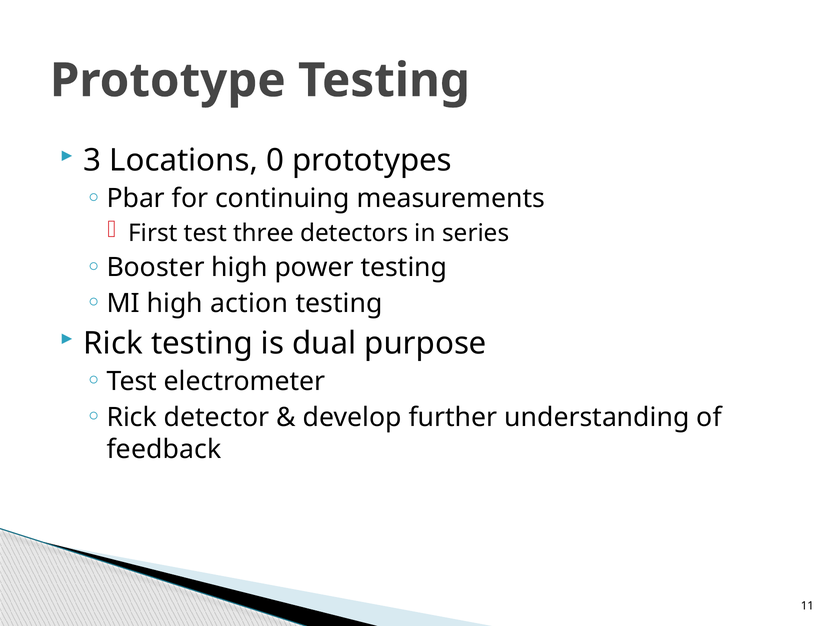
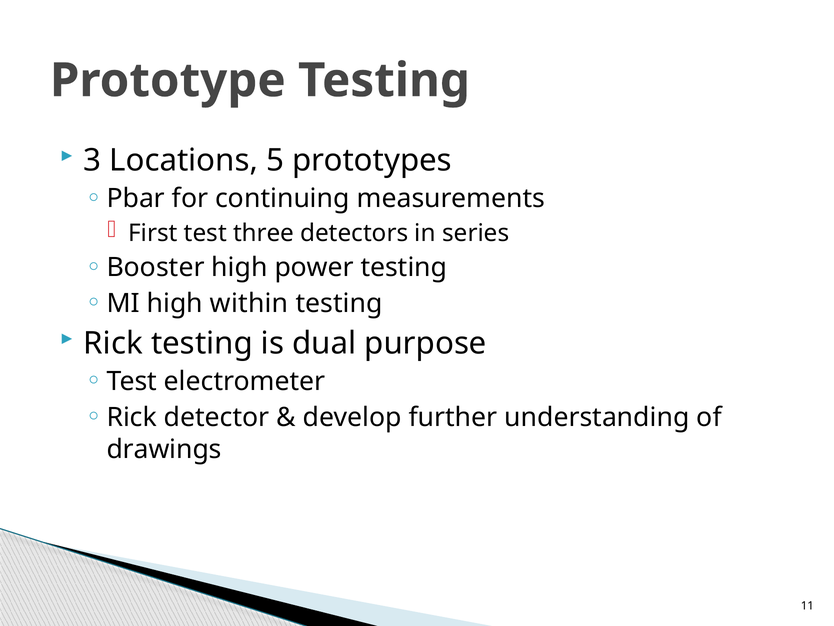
0: 0 -> 5
action: action -> within
feedback: feedback -> drawings
